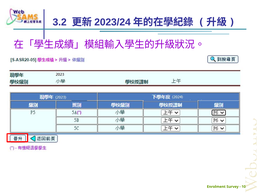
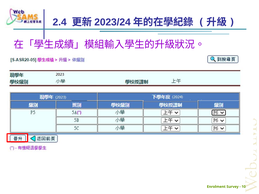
3.2: 3.2 -> 2.4
